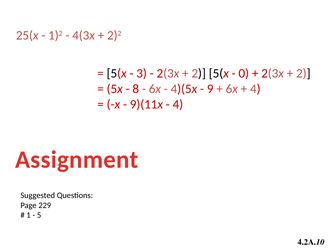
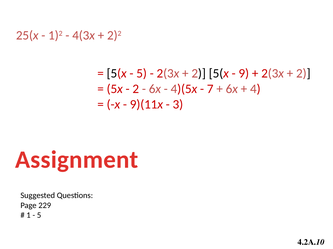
3 at (142, 74): 3 -> 5
0: 0 -> 9
8 at (136, 89): 8 -> 2
9: 9 -> 7
4 at (178, 105): 4 -> 3
